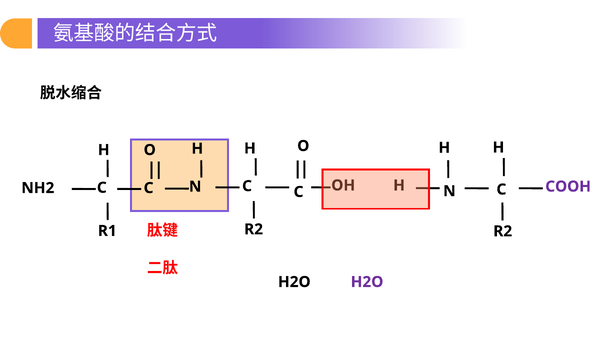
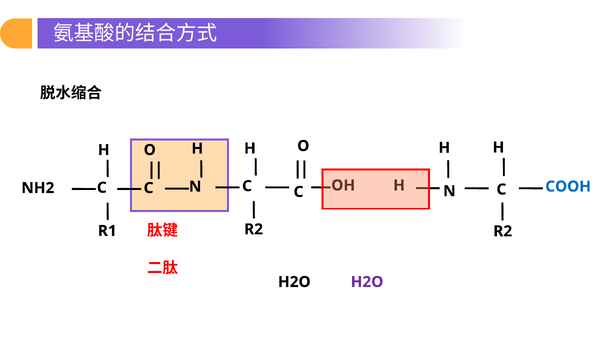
COOH colour: purple -> blue
